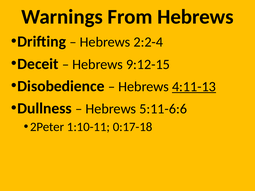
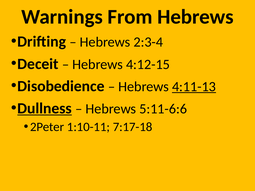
2:2-4: 2:2-4 -> 2:3-4
9:12-15: 9:12-15 -> 4:12-15
Dullness underline: none -> present
0:17-18: 0:17-18 -> 7:17-18
